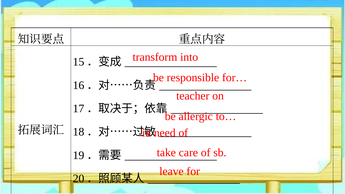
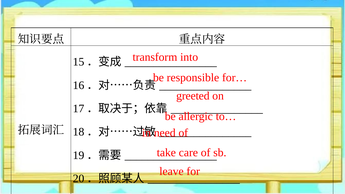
teacher: teacher -> greeted
